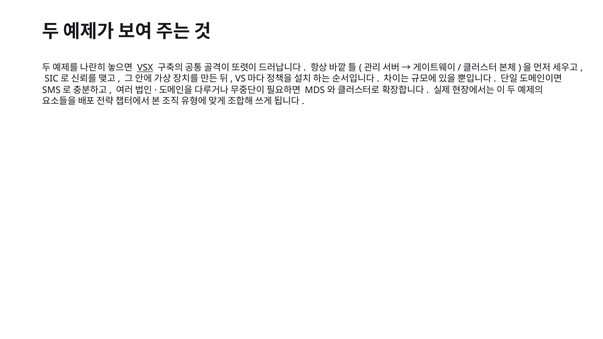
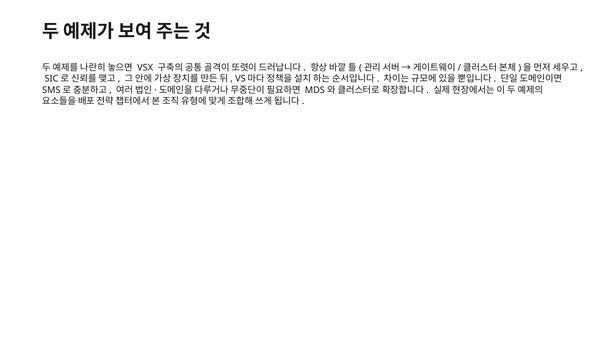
VSX underline: present -> none
